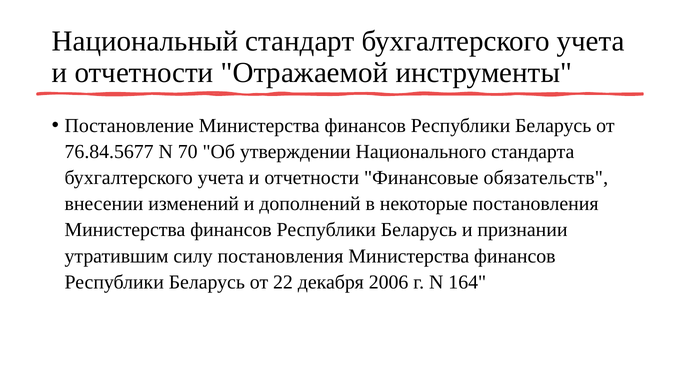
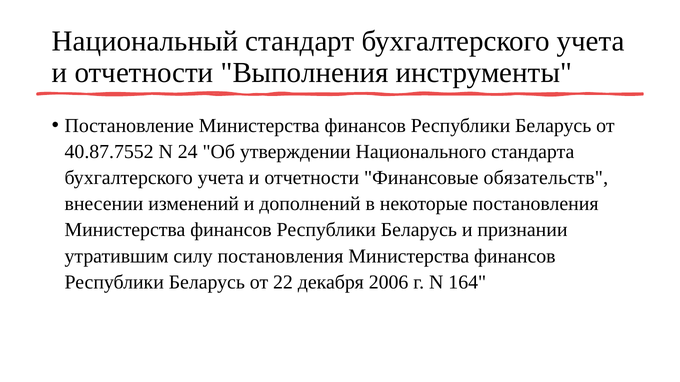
Отражаемой: Отражаемой -> Выполнения
76.84.5677: 76.84.5677 -> 40.87.7552
70: 70 -> 24
